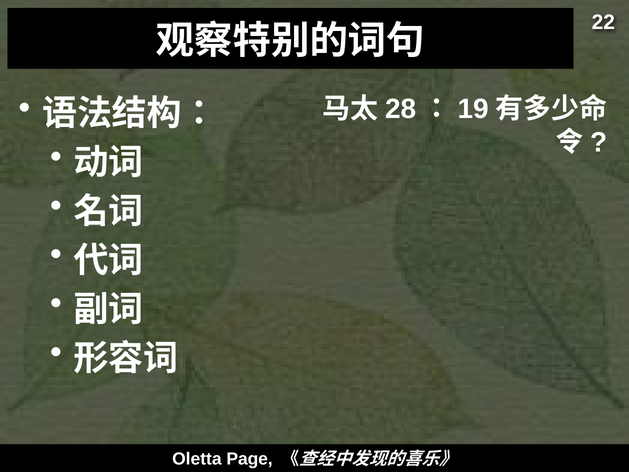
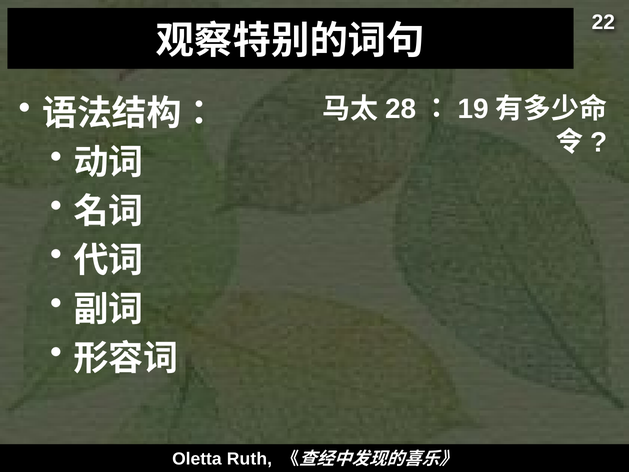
Page: Page -> Ruth
